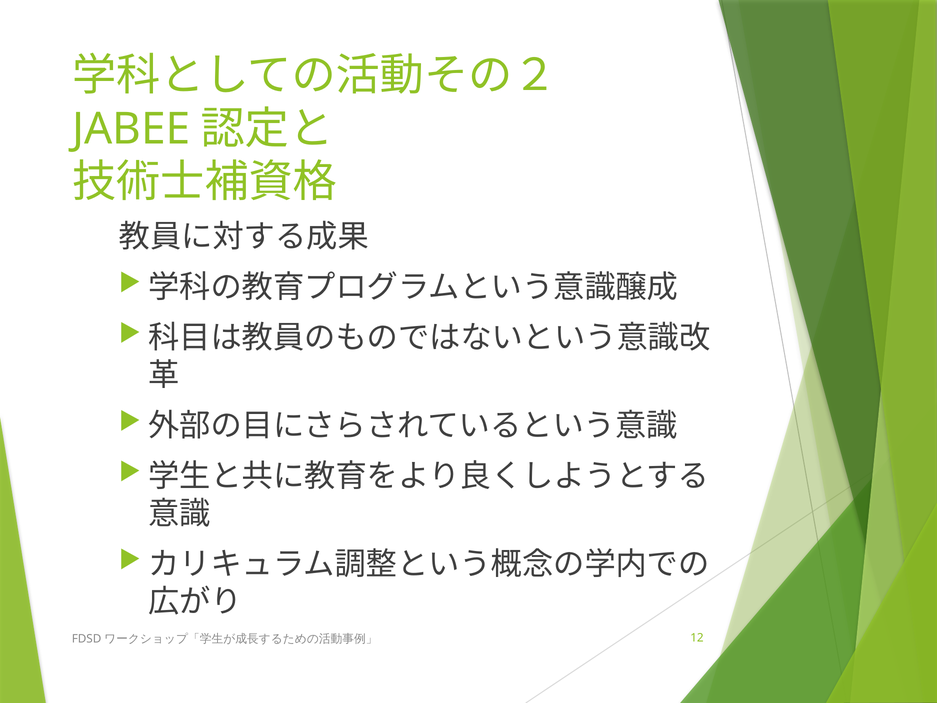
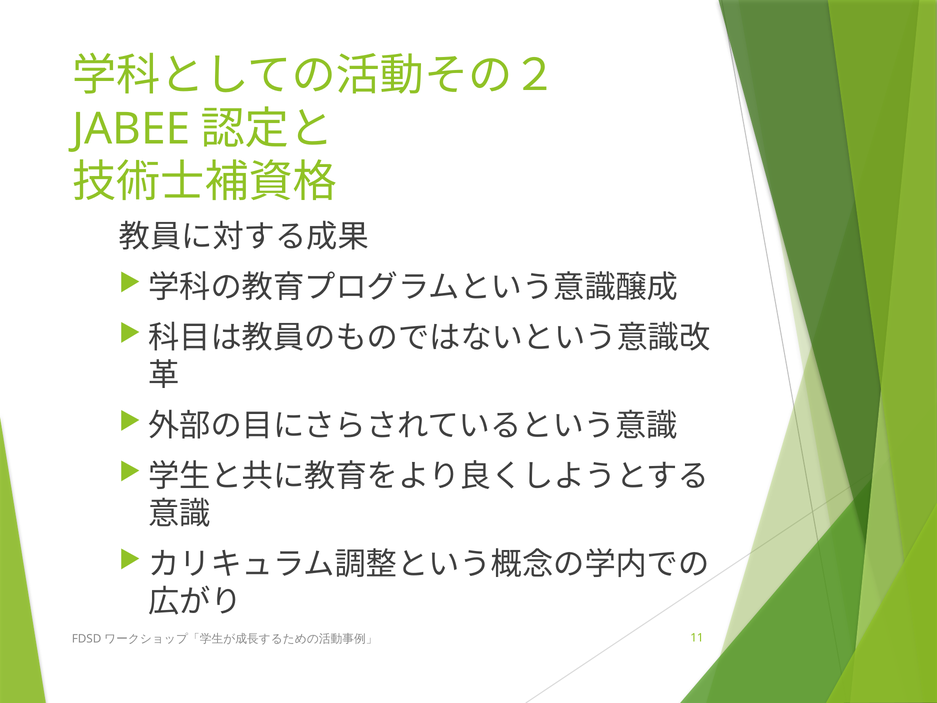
12: 12 -> 11
